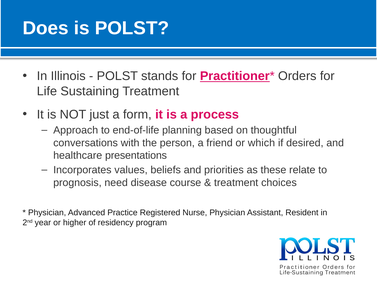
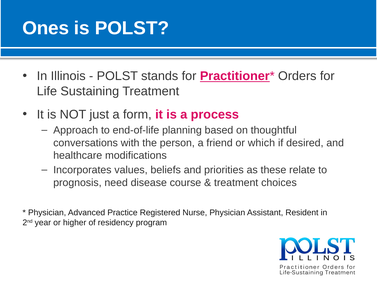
Does: Does -> Ones
presentations: presentations -> modifications
